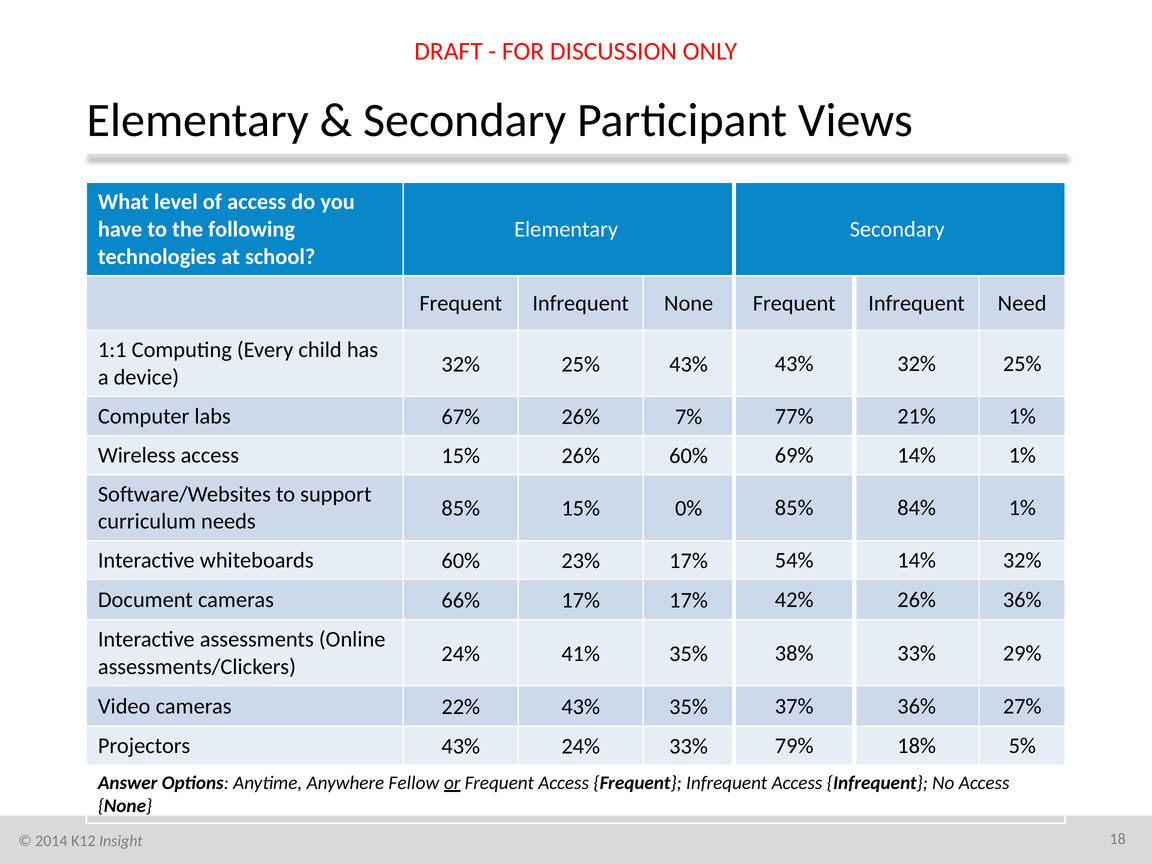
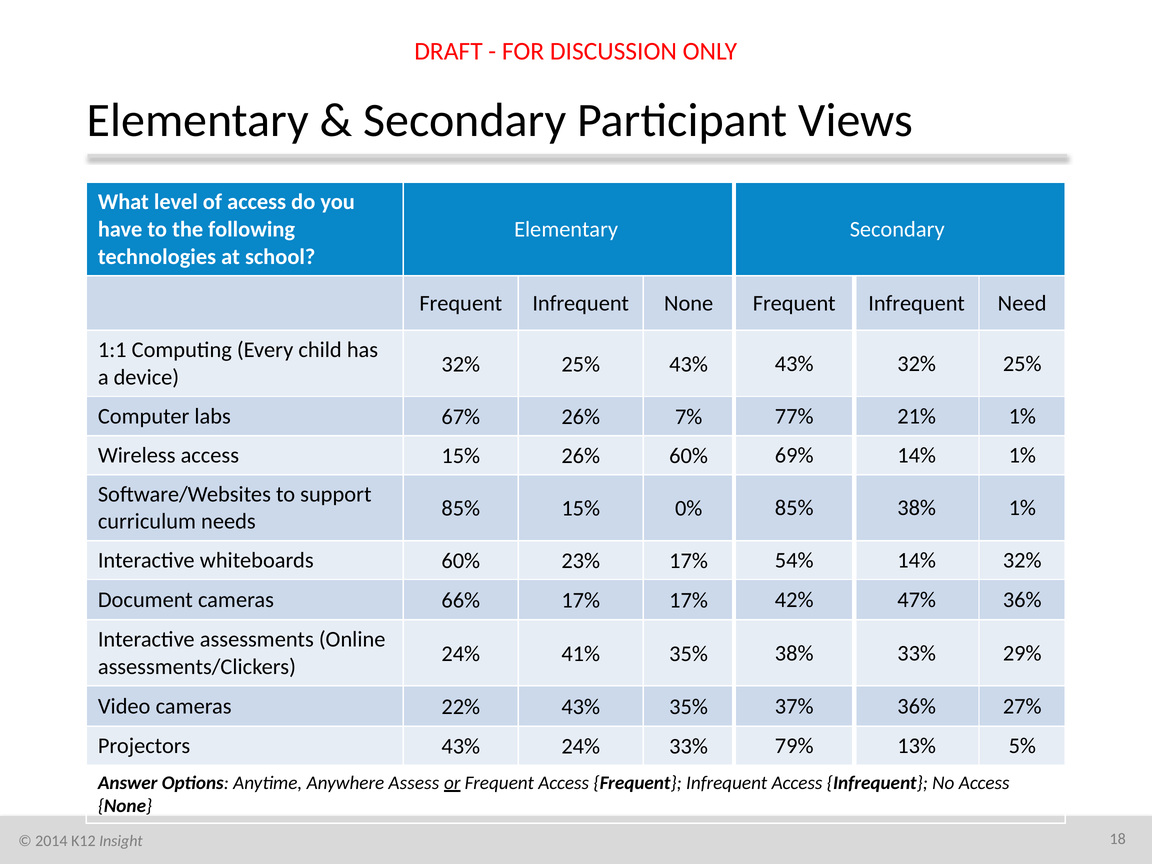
85% 84%: 84% -> 38%
42% 26%: 26% -> 47%
18%: 18% -> 13%
Fellow: Fellow -> Assess
